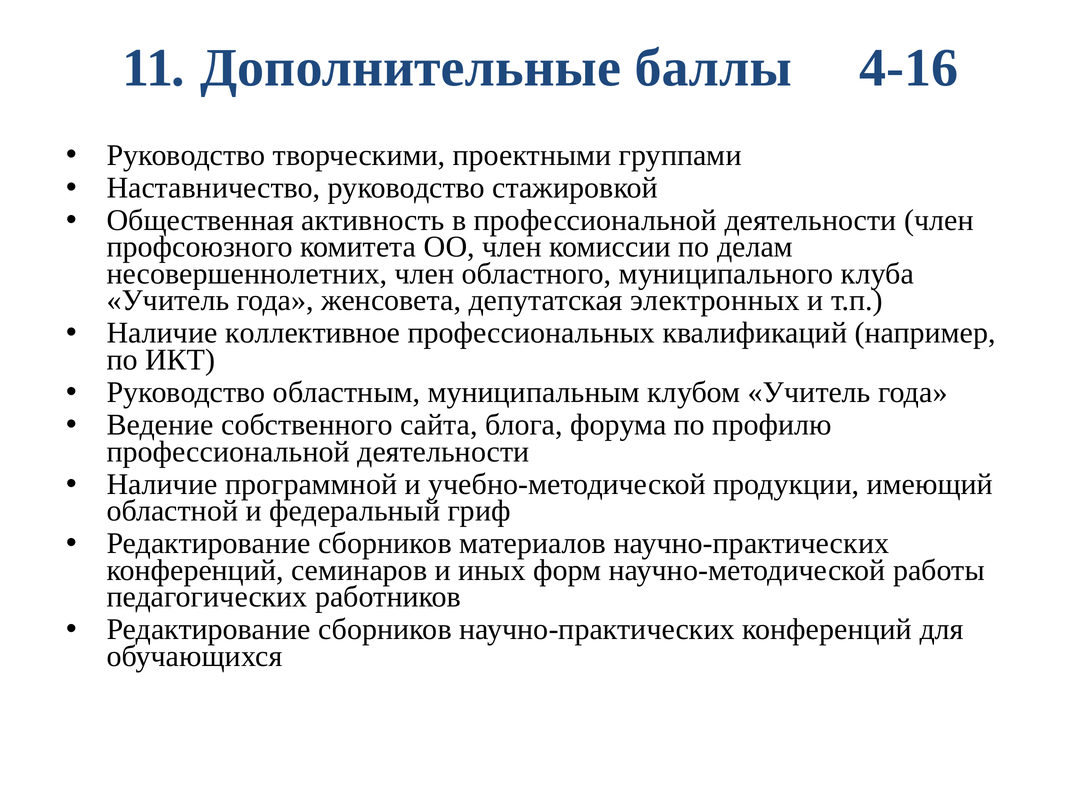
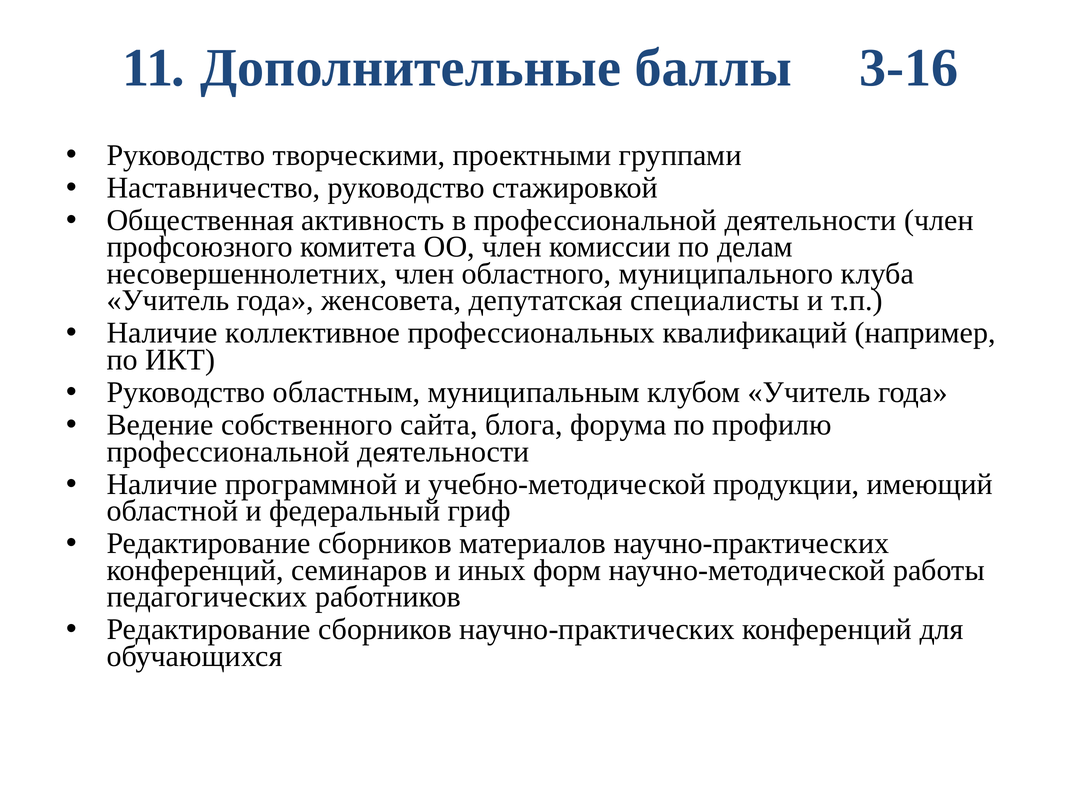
4-16: 4-16 -> 3-16
электронных: электронных -> специалисты
